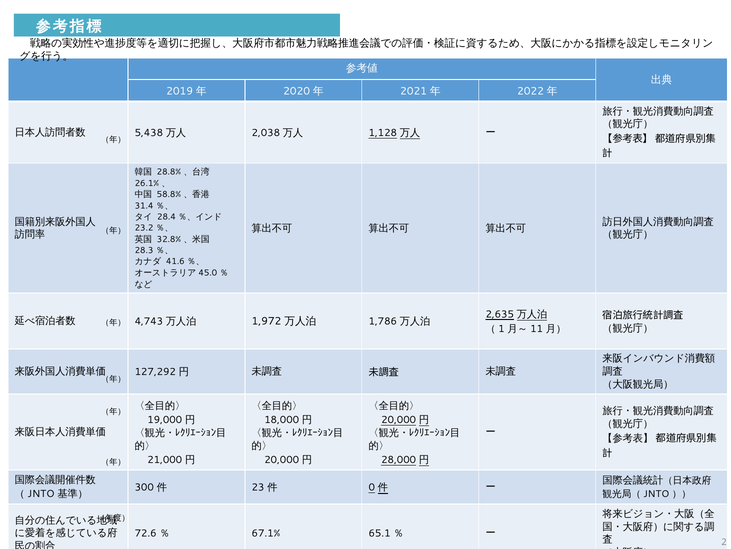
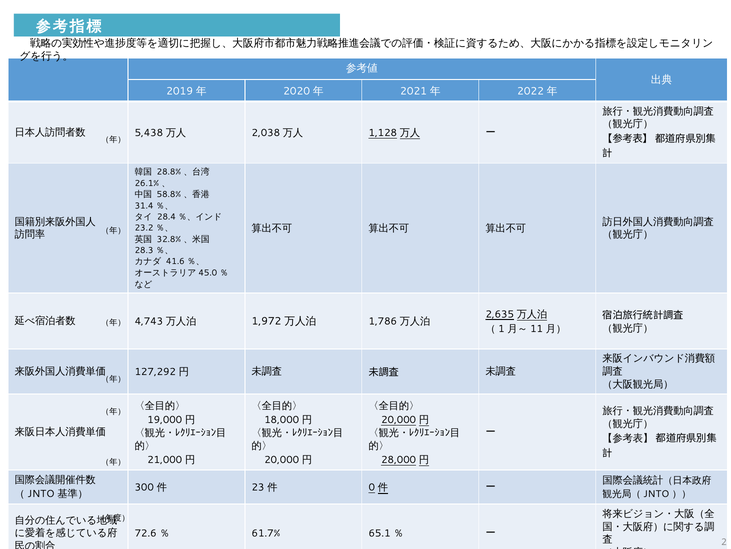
67.1%: 67.1% -> 61.7%
